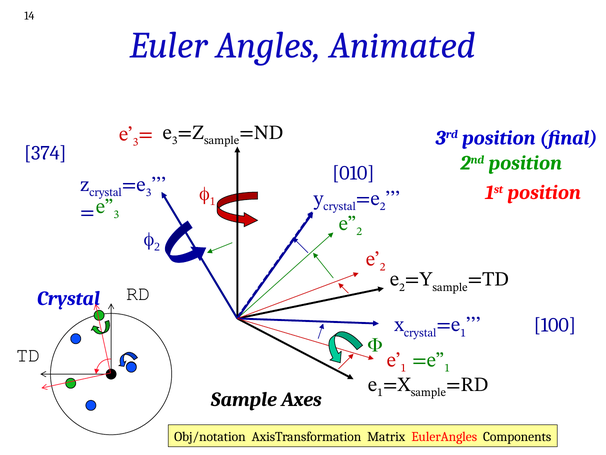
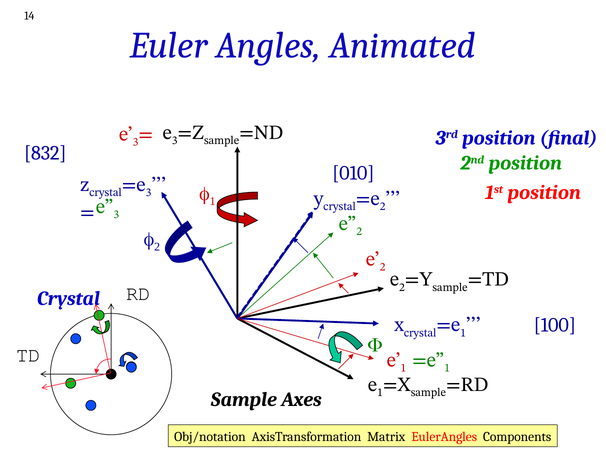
374: 374 -> 832
